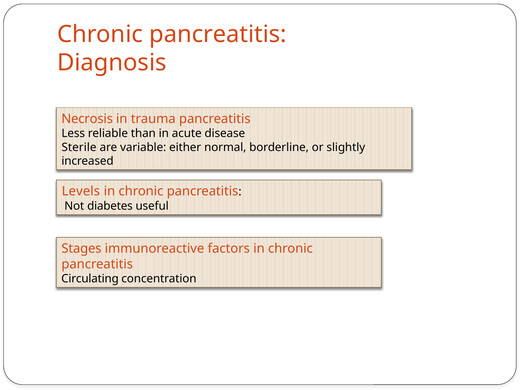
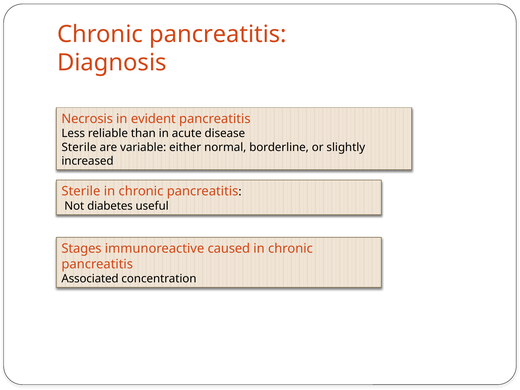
trauma: trauma -> evident
Levels at (81, 191): Levels -> Sterile
factors: factors -> caused
Circulating: Circulating -> Associated
